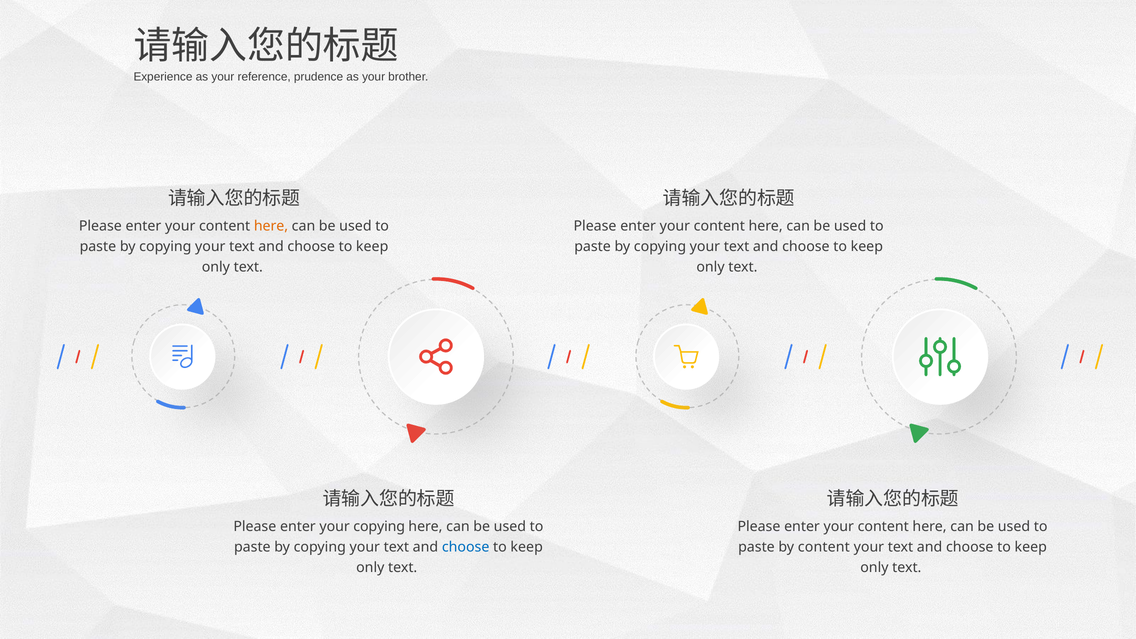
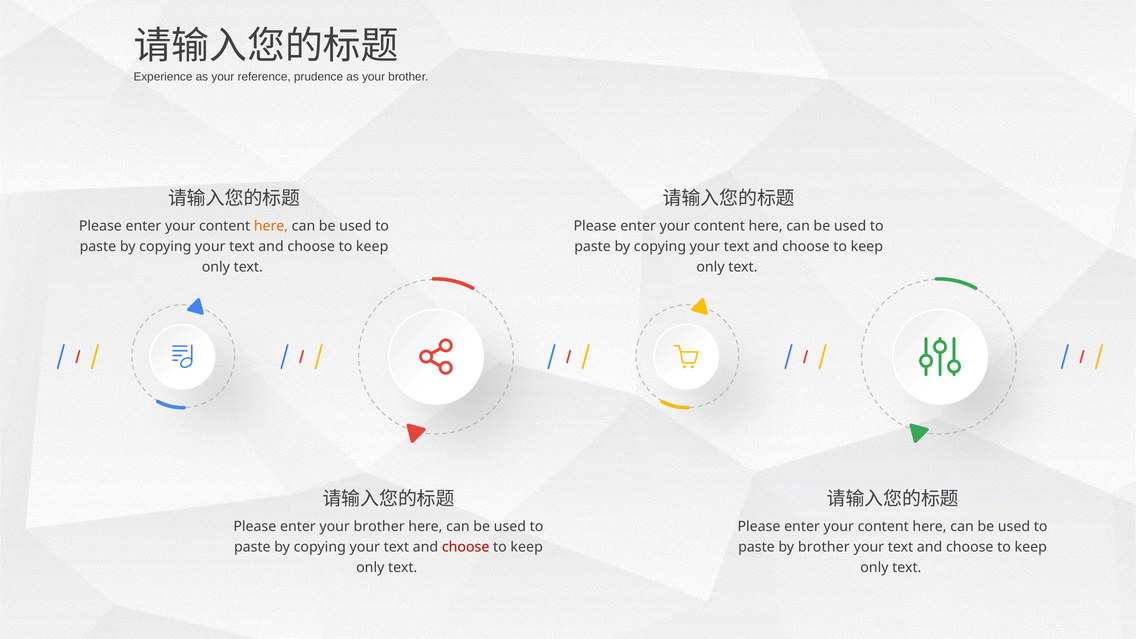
enter your copying: copying -> brother
choose at (466, 547) colour: blue -> red
by content: content -> brother
